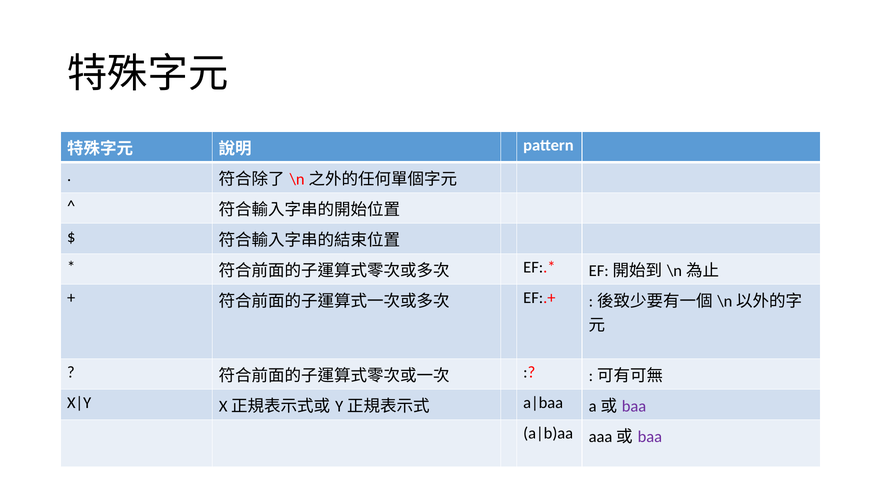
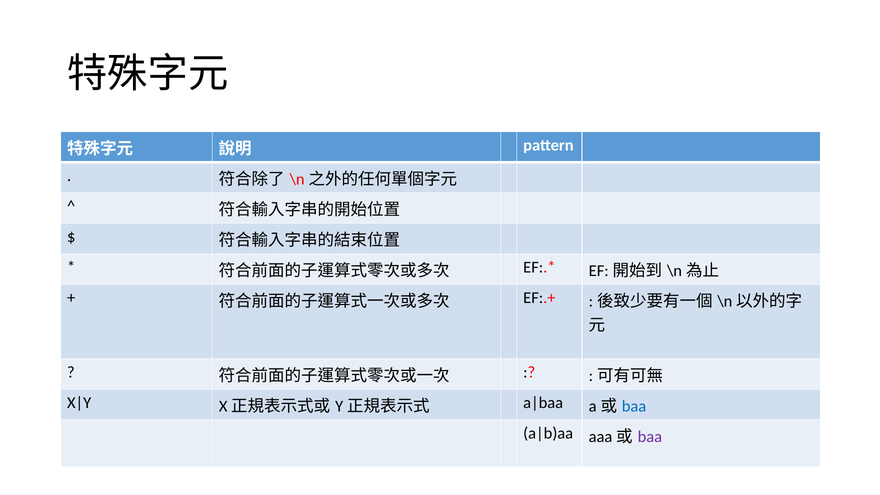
baa at (634, 406) colour: purple -> blue
